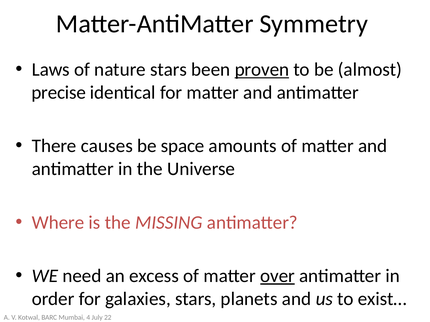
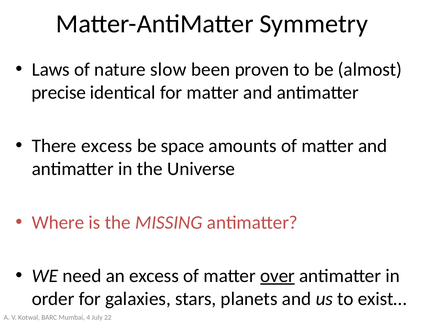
nature stars: stars -> slow
proven underline: present -> none
There causes: causes -> excess
